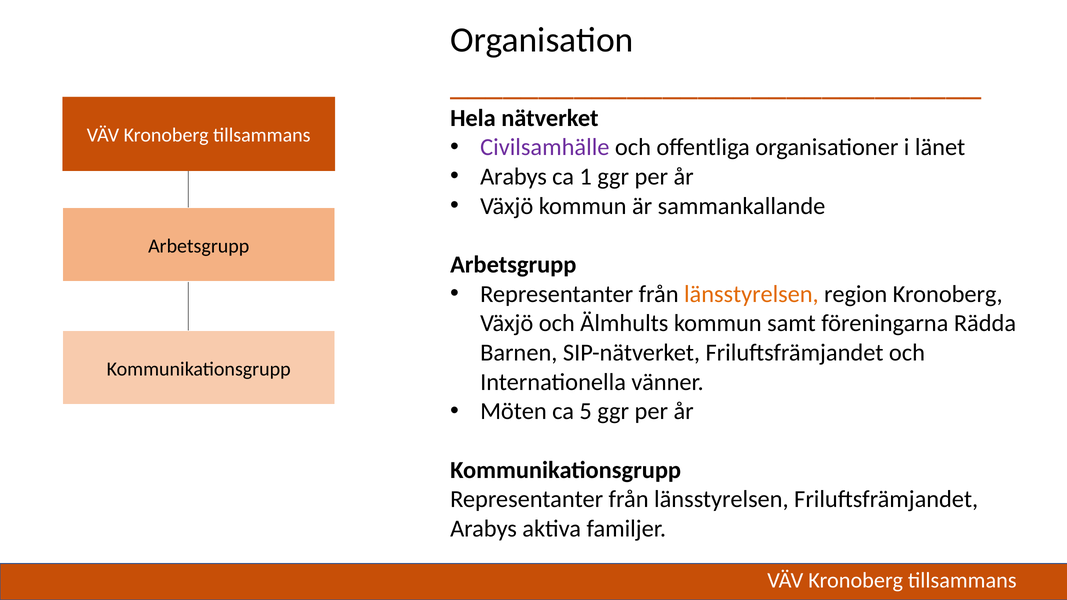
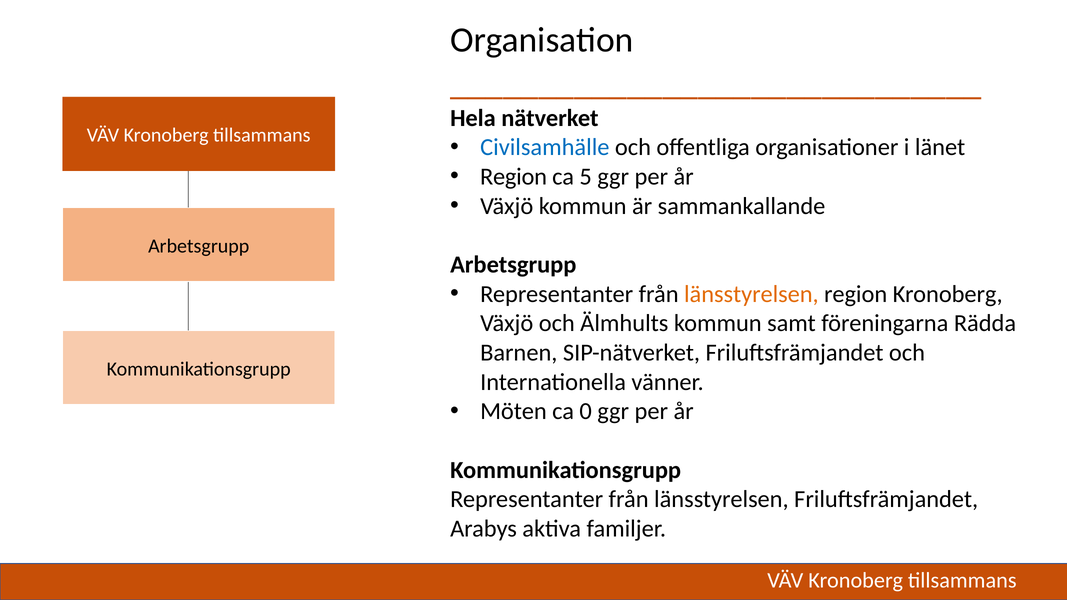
Civilsamhälle colour: purple -> blue
Arabys at (514, 177): Arabys -> Region
1: 1 -> 5
5: 5 -> 0
